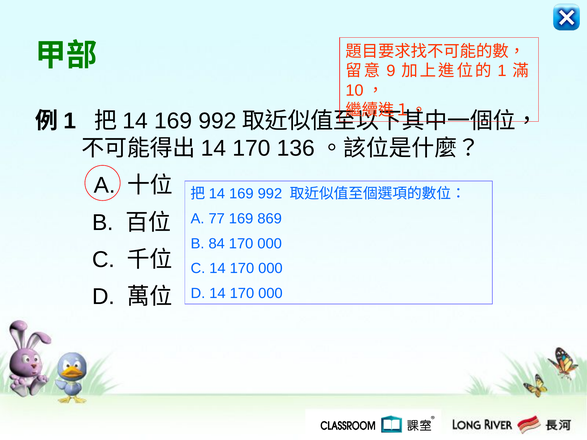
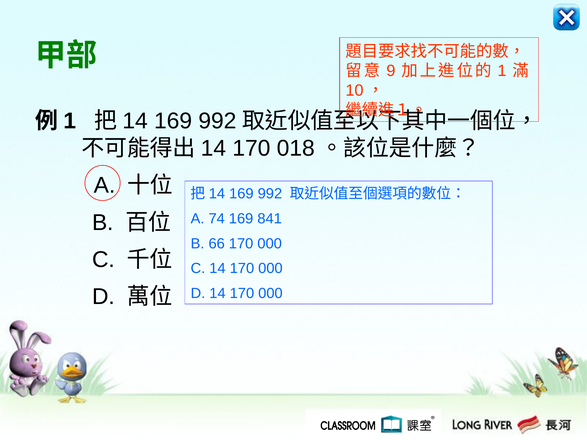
136: 136 -> 018
77: 77 -> 74
869: 869 -> 841
84: 84 -> 66
